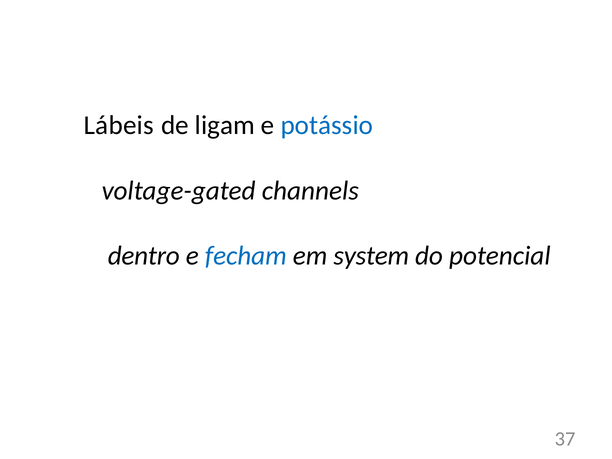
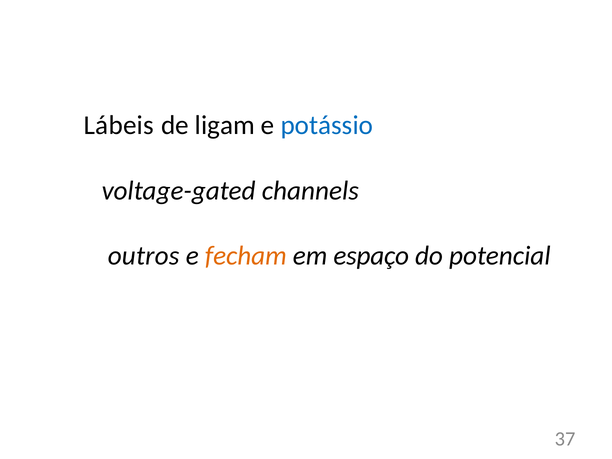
dentro: dentro -> outros
fecham colour: blue -> orange
system: system -> espaço
